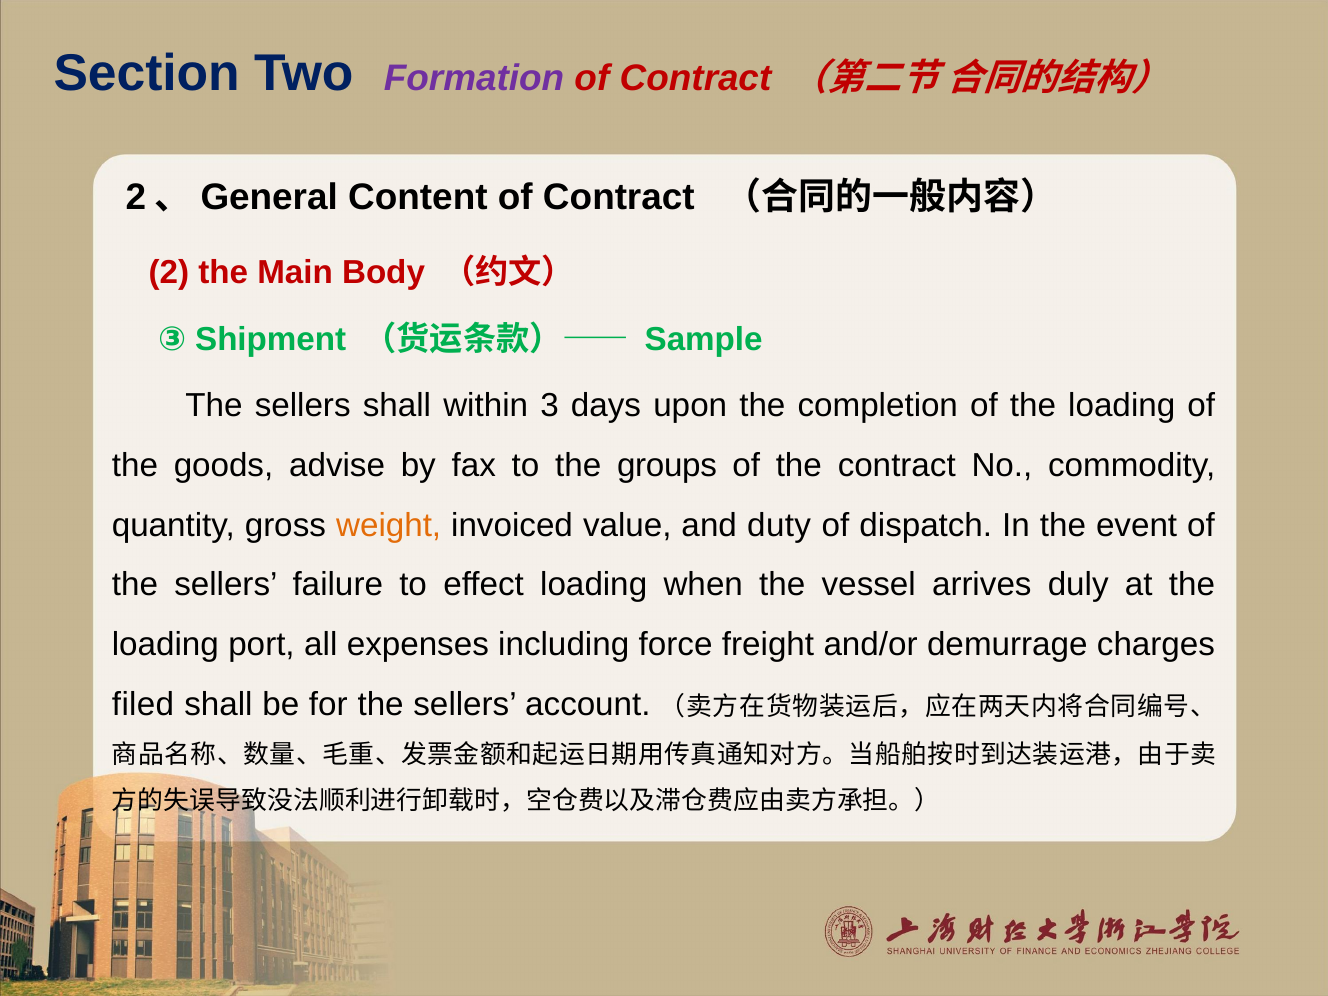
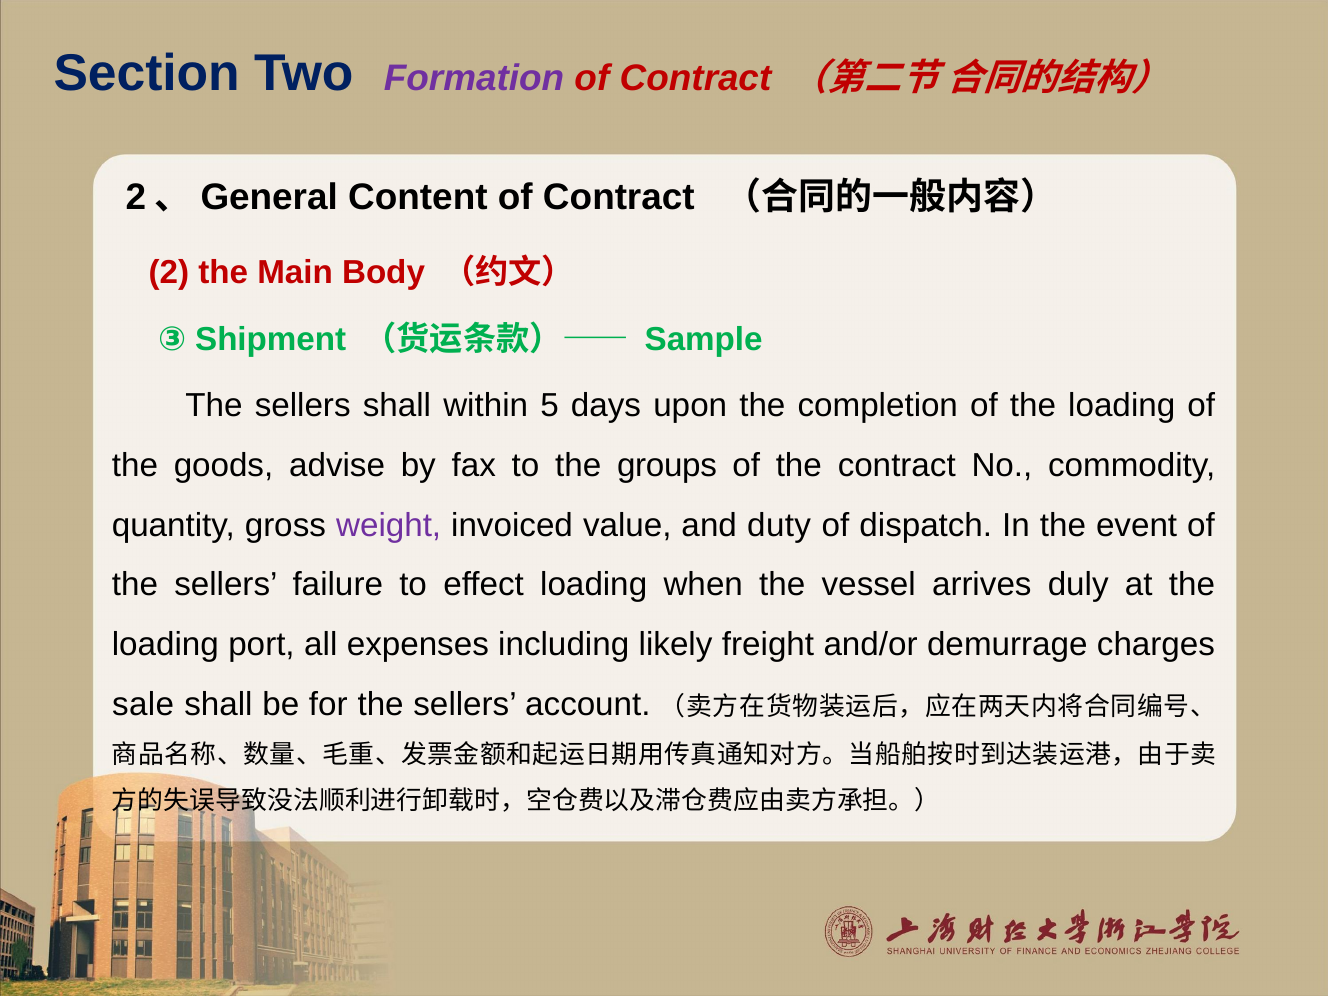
3: 3 -> 5
weight colour: orange -> purple
force: force -> likely
filed: filed -> sale
